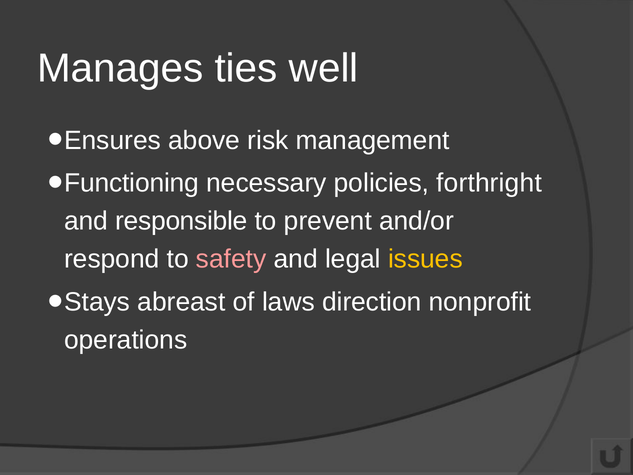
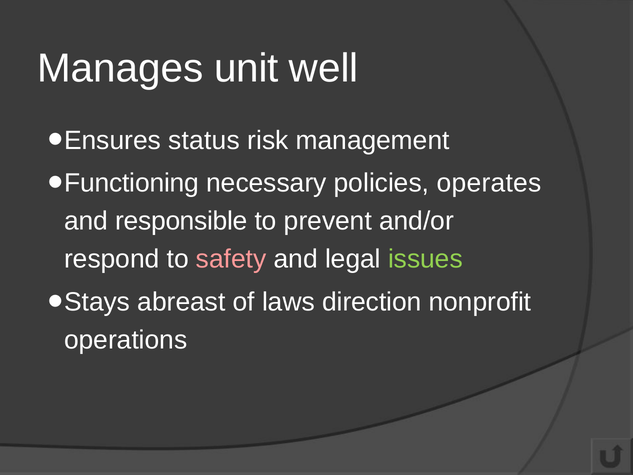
ties: ties -> unit
above: above -> status
forthright: forthright -> operates
issues colour: yellow -> light green
